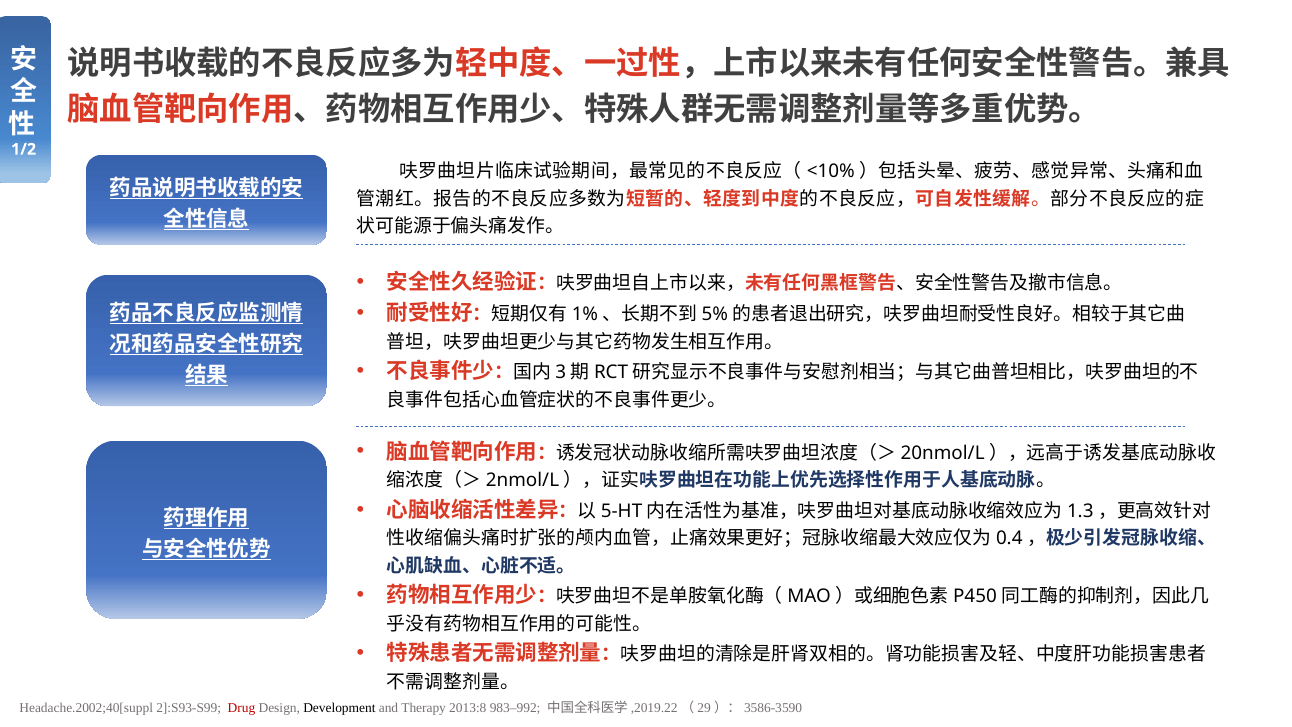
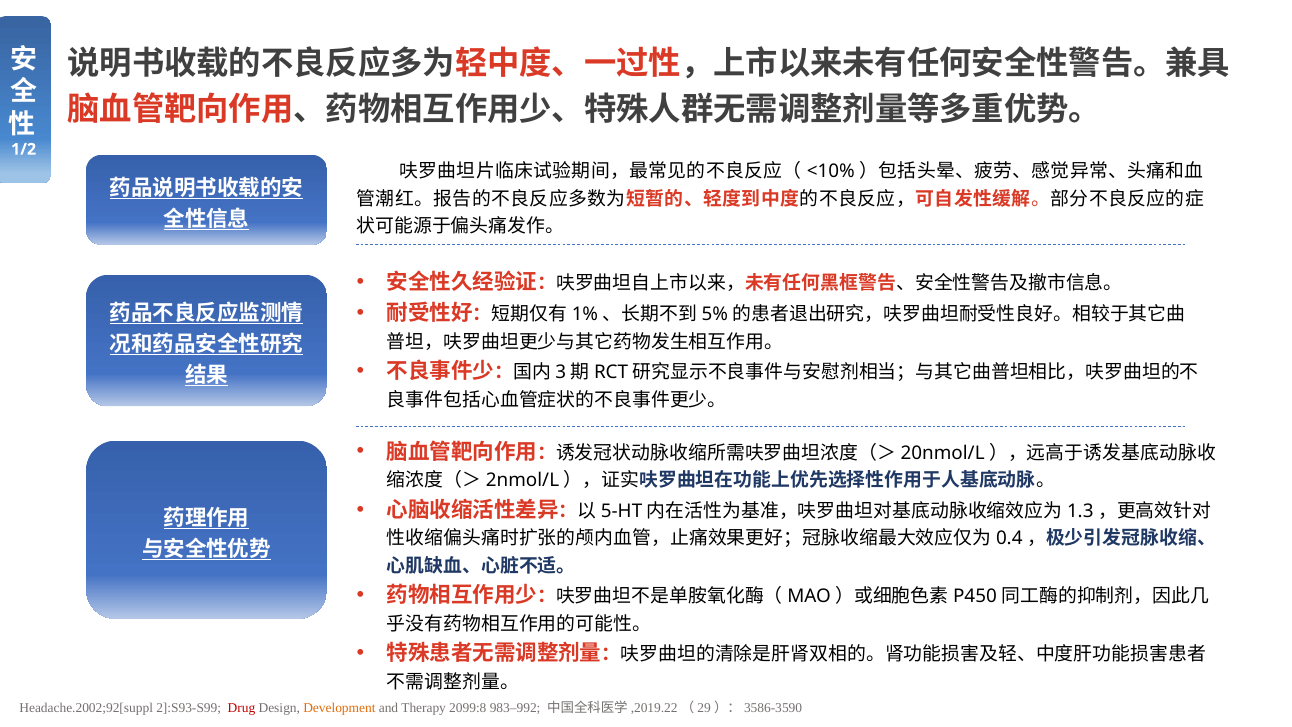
Headache.2002;40[suppl: Headache.2002;40[suppl -> Headache.2002;92[suppl
Development colour: black -> orange
2013:8: 2013:8 -> 2099:8
